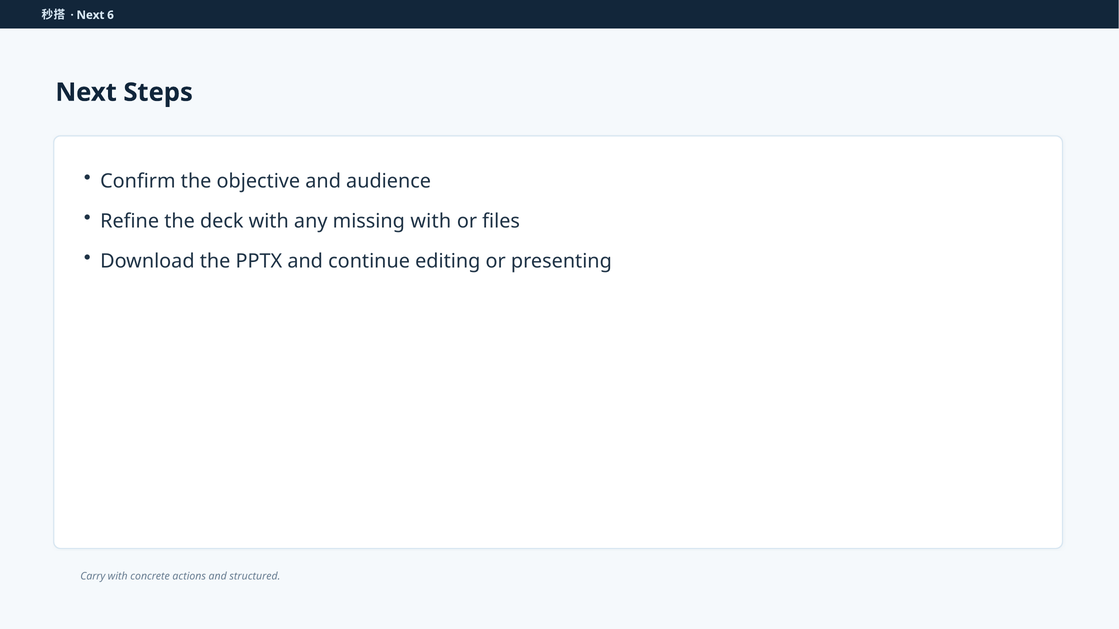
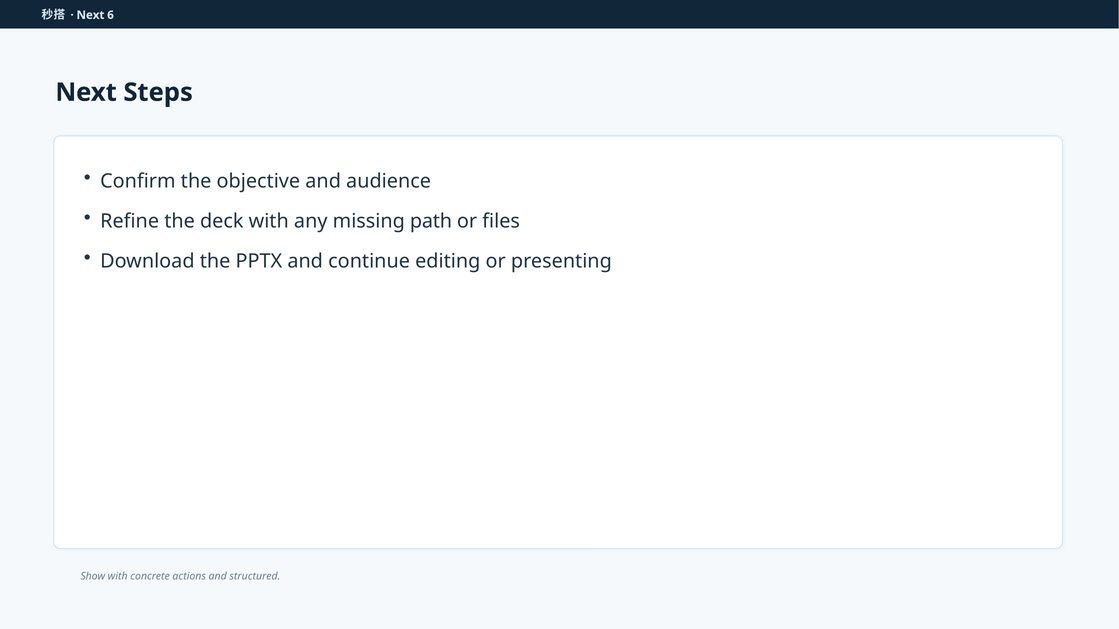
missing with: with -> path
Carry: Carry -> Show
